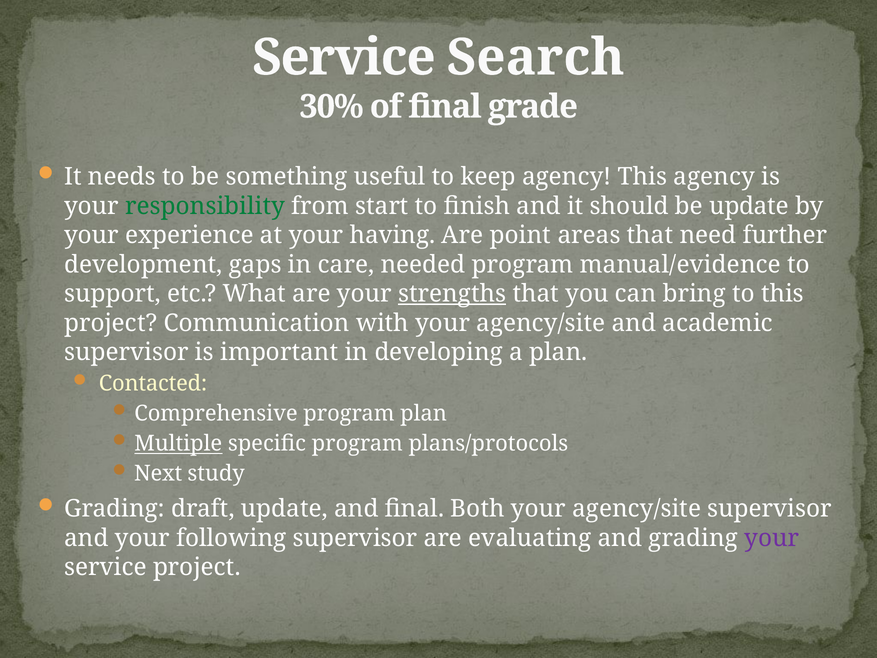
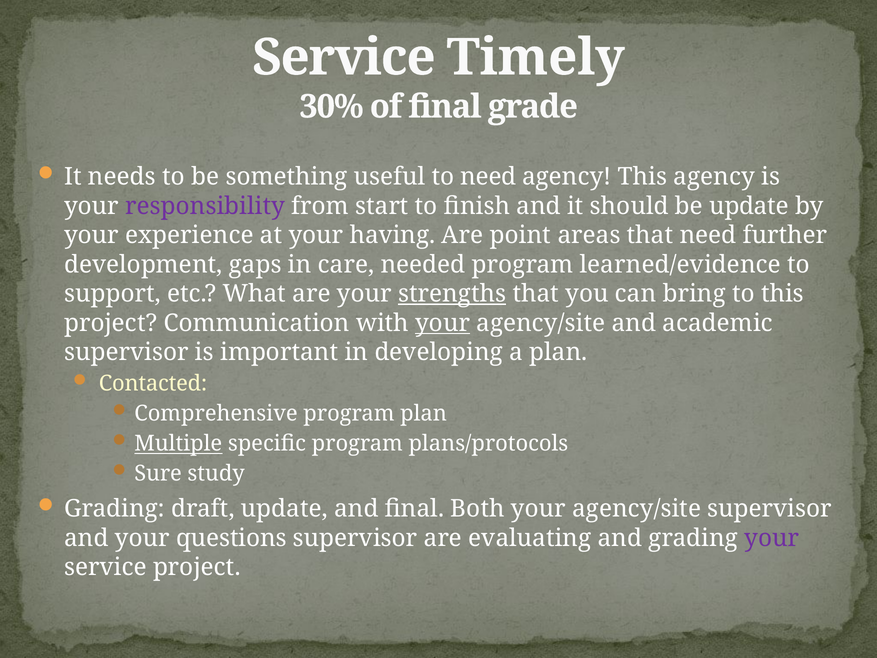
Search: Search -> Timely
to keep: keep -> need
responsibility colour: green -> purple
manual/evidence: manual/evidence -> learned/evidence
your at (443, 323) underline: none -> present
Next: Next -> Sure
following: following -> questions
